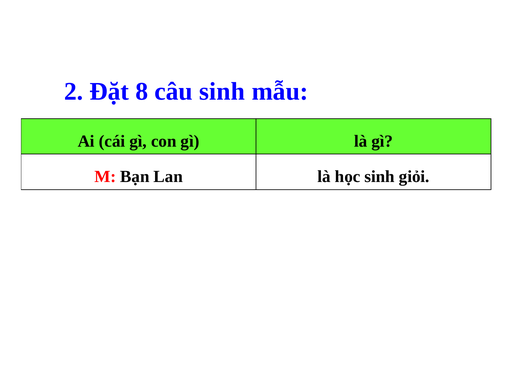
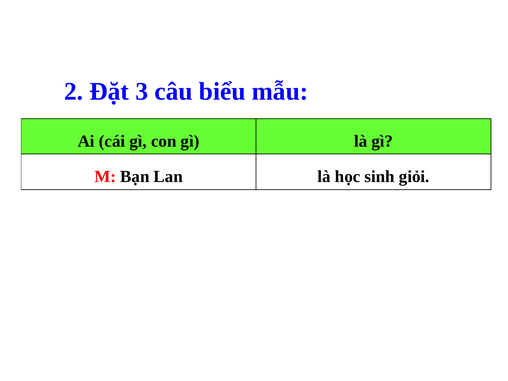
8: 8 -> 3
câu sinh: sinh -> biểu
